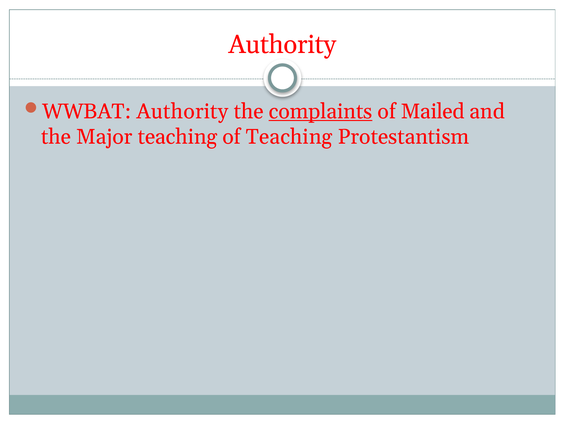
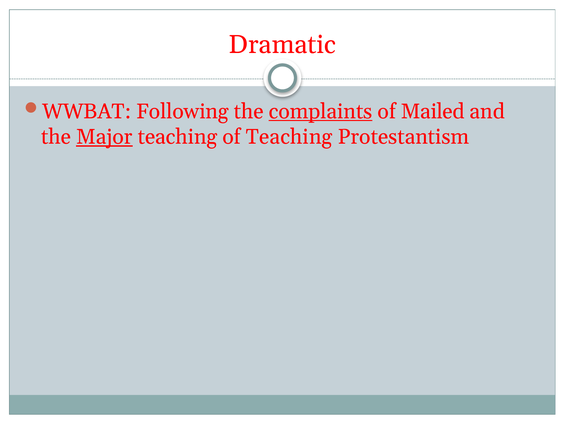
Authority at (282, 44): Authority -> Dramatic
WWBAT Authority: Authority -> Following
Major underline: none -> present
